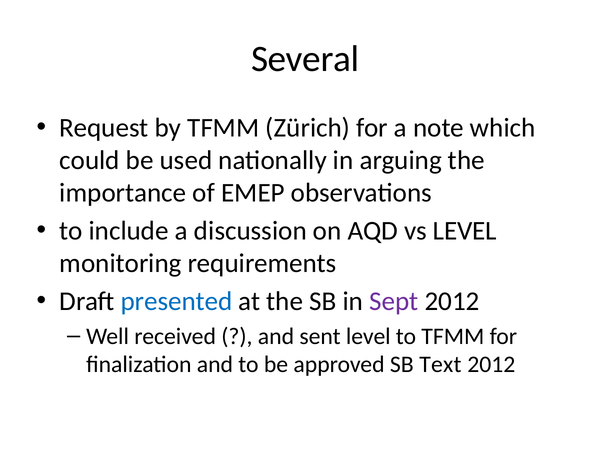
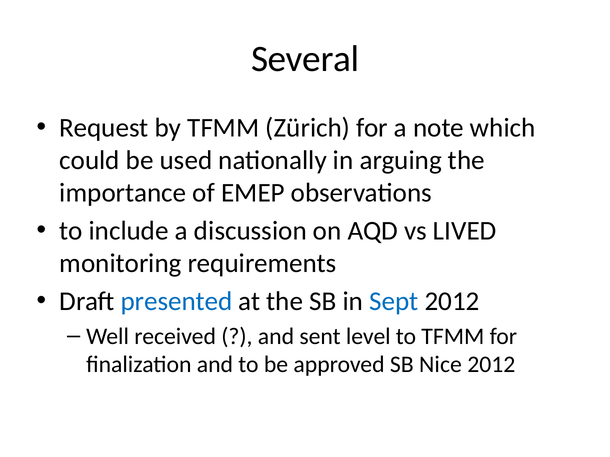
vs LEVEL: LEVEL -> LIVED
Sept colour: purple -> blue
Text: Text -> Nice
